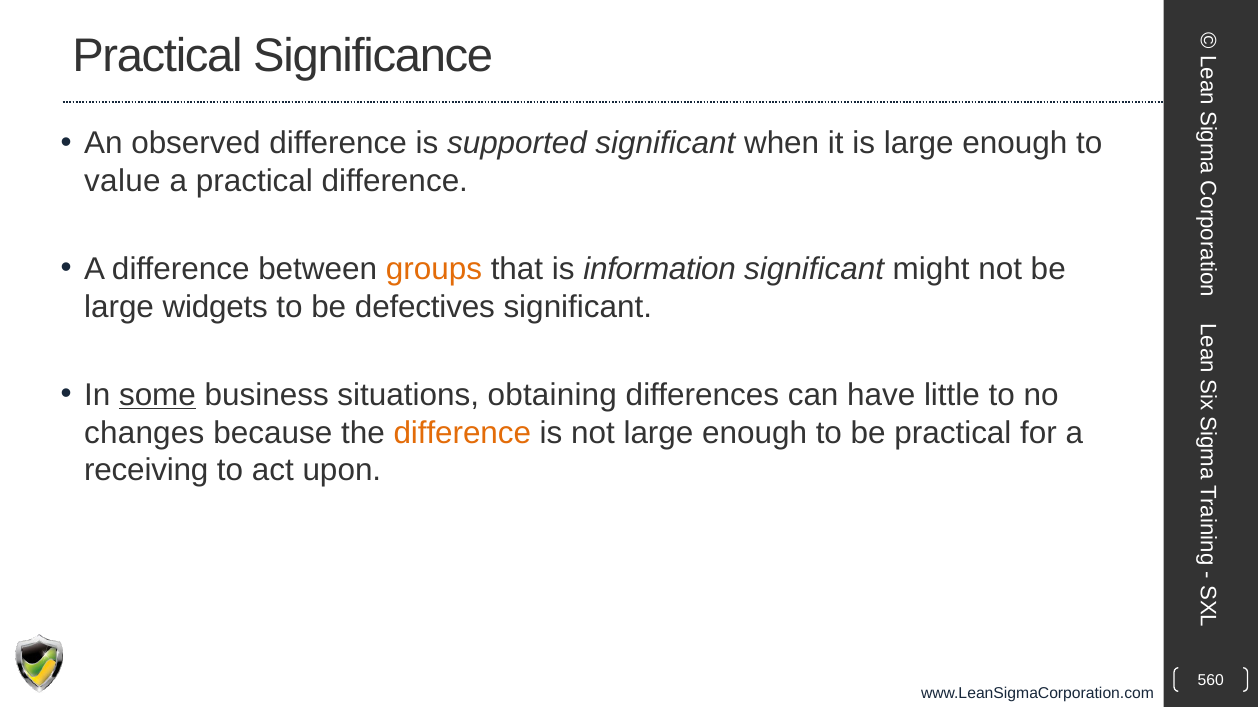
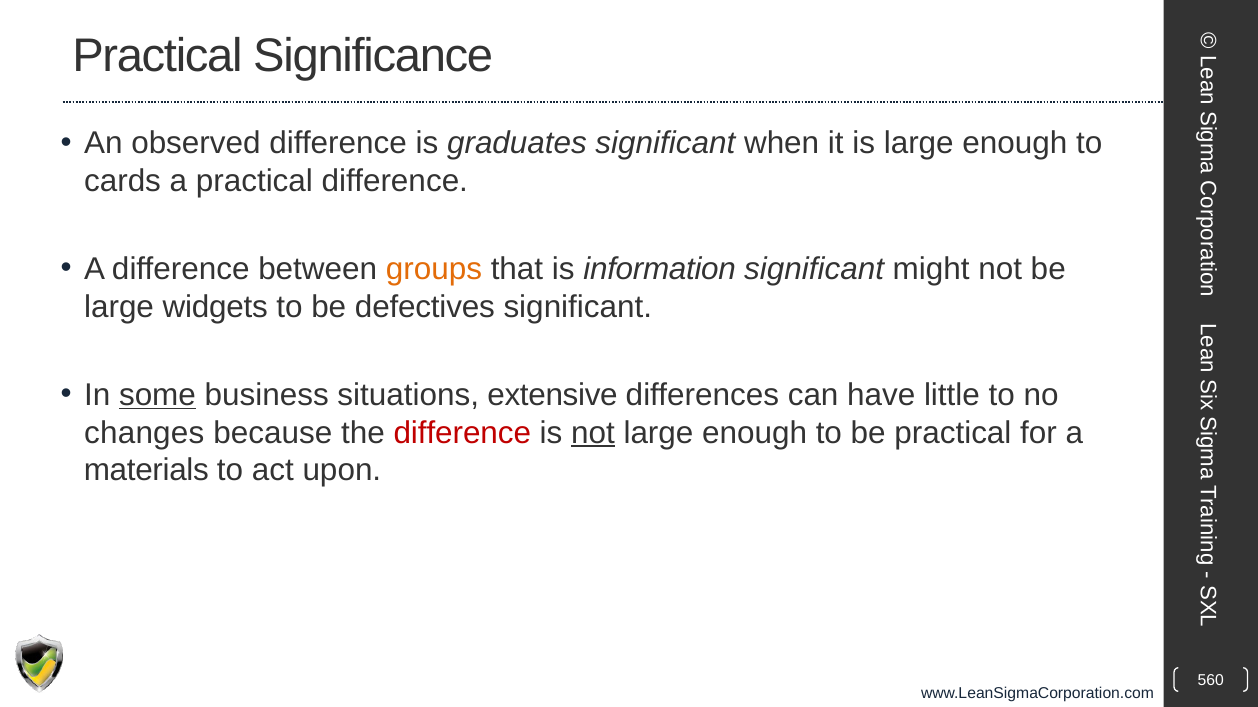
supported: supported -> graduates
value: value -> cards
obtaining: obtaining -> extensive
difference at (462, 433) colour: orange -> red
not at (593, 433) underline: none -> present
receiving: receiving -> materials
